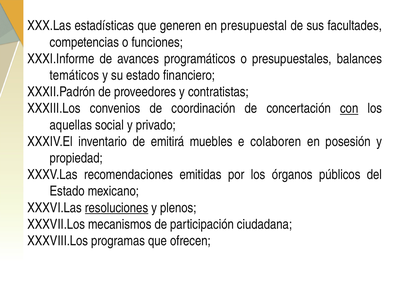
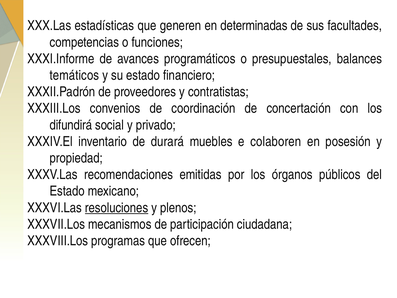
presupuestal: presupuestal -> determinadas
con underline: present -> none
aquellas: aquellas -> difundirá
emitirá: emitirá -> durará
